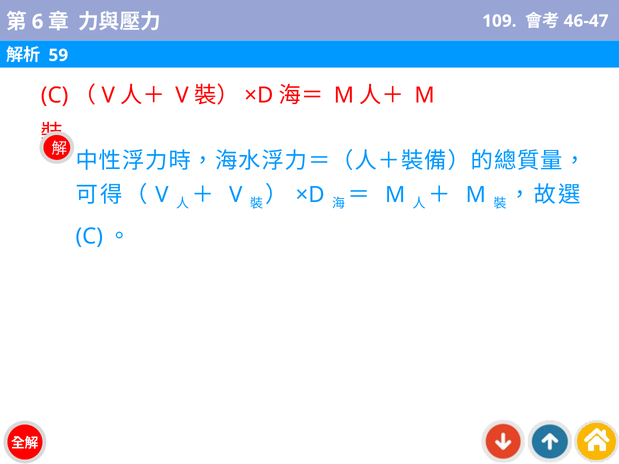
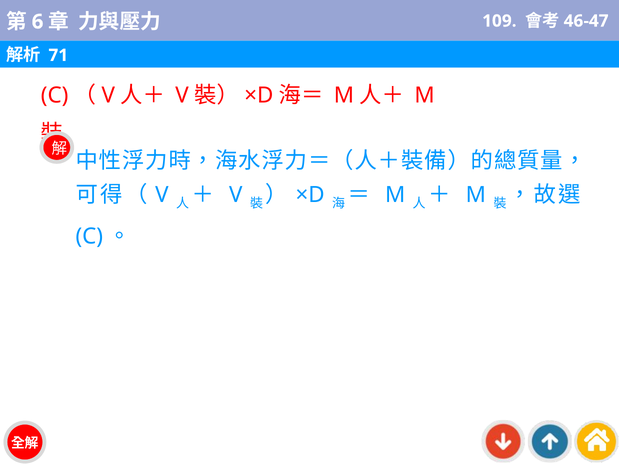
59: 59 -> 71
